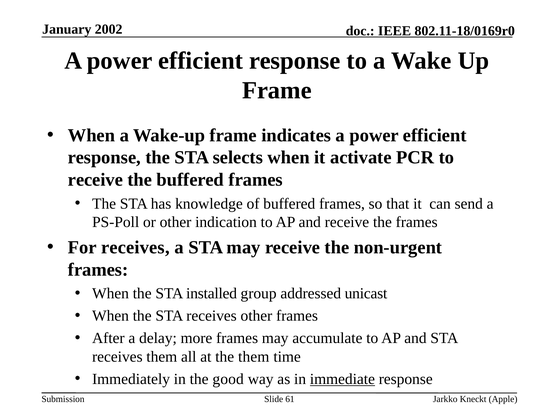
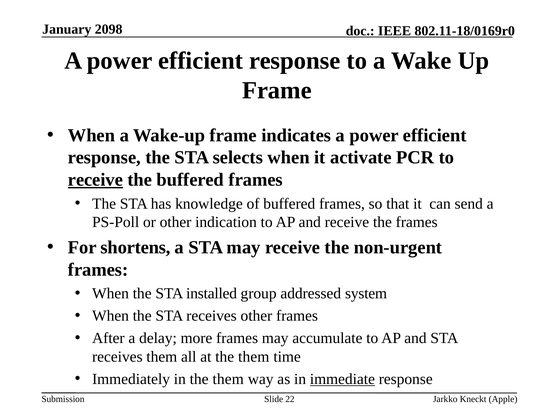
2002: 2002 -> 2098
receive at (95, 180) underline: none -> present
For receives: receives -> shortens
unicast: unicast -> system
in the good: good -> them
61: 61 -> 22
